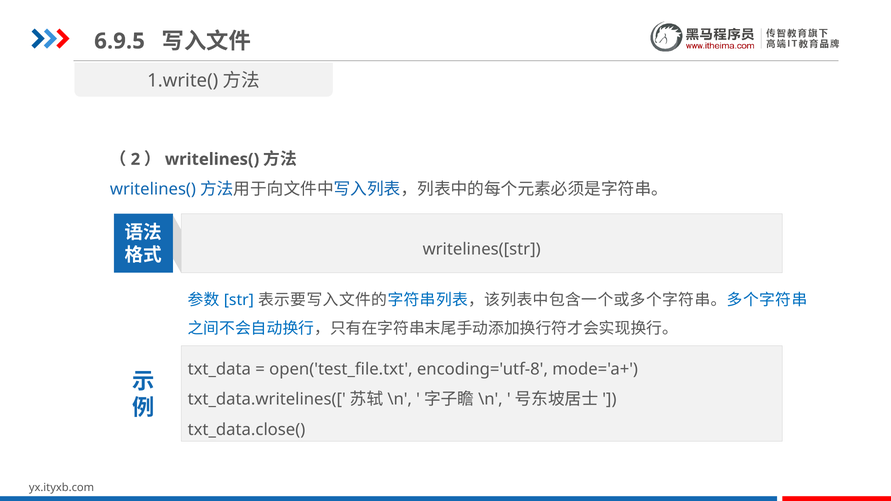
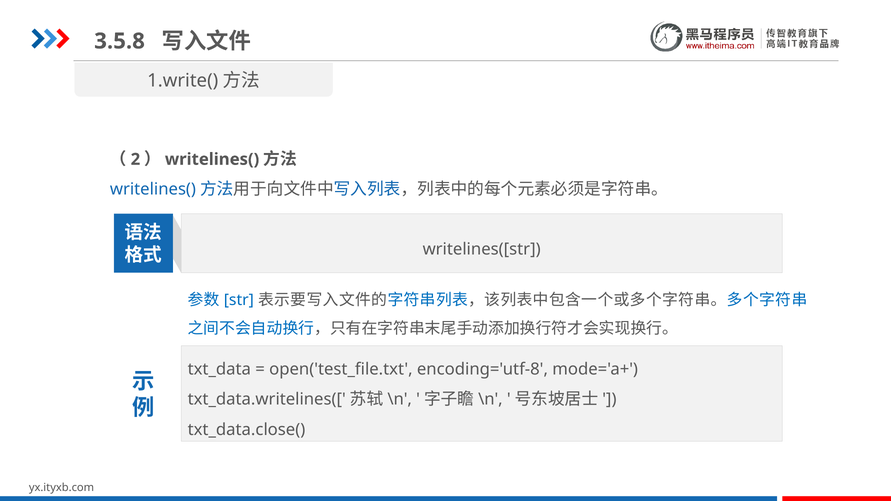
6.9.5: 6.9.5 -> 3.5.8
